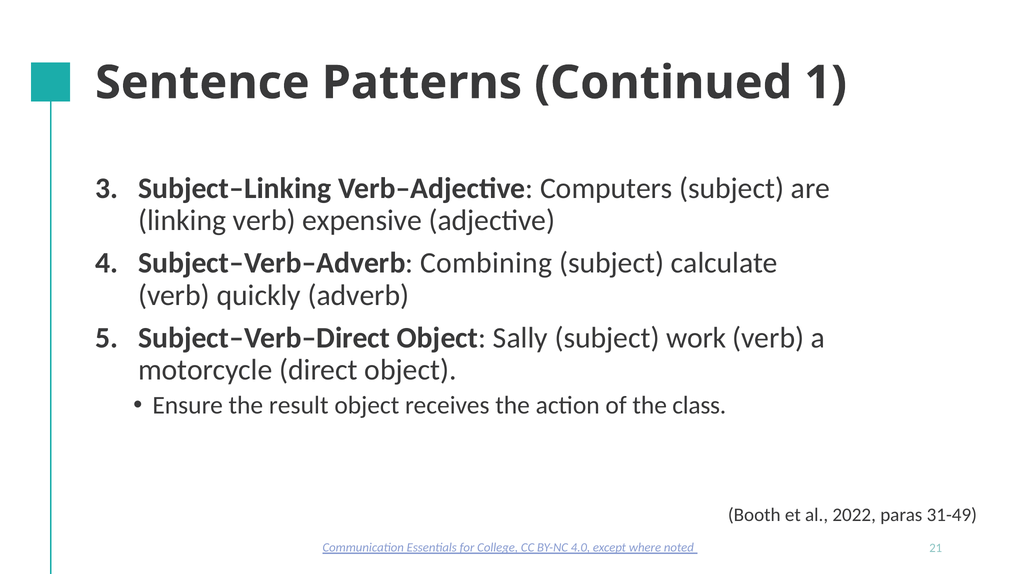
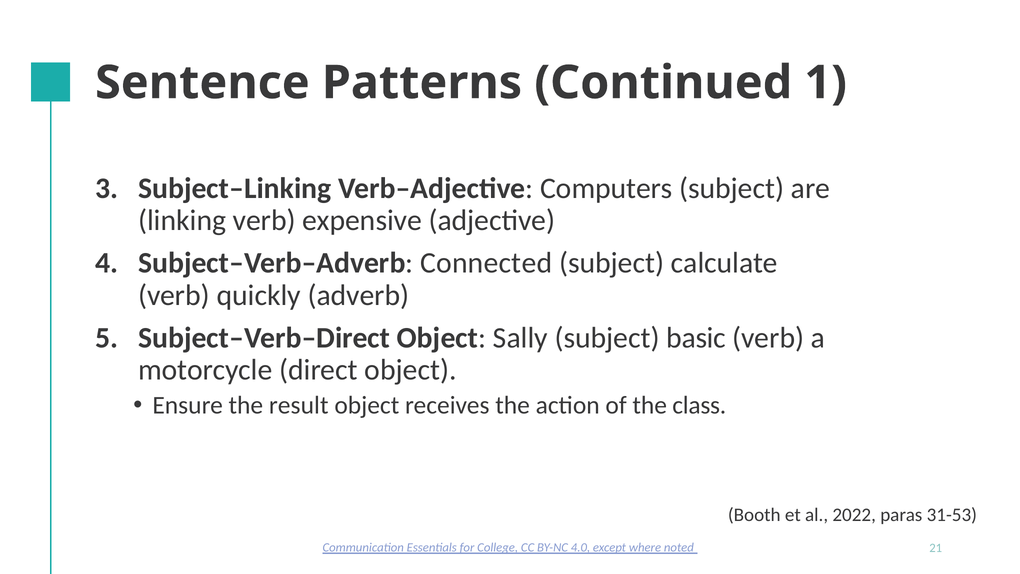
Combining: Combining -> Connected
work: work -> basic
31-49: 31-49 -> 31-53
